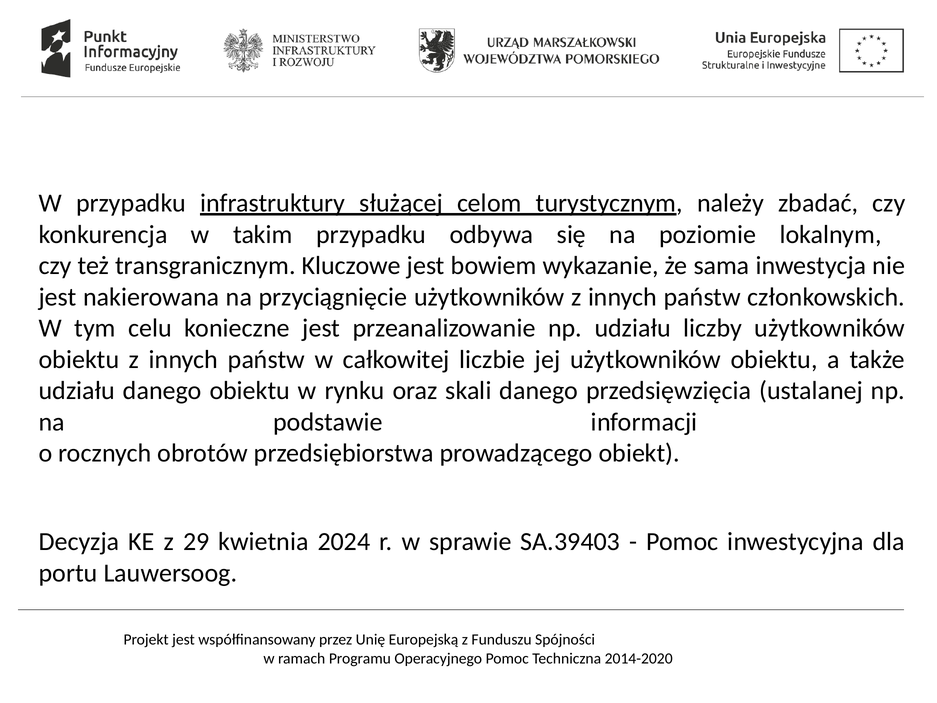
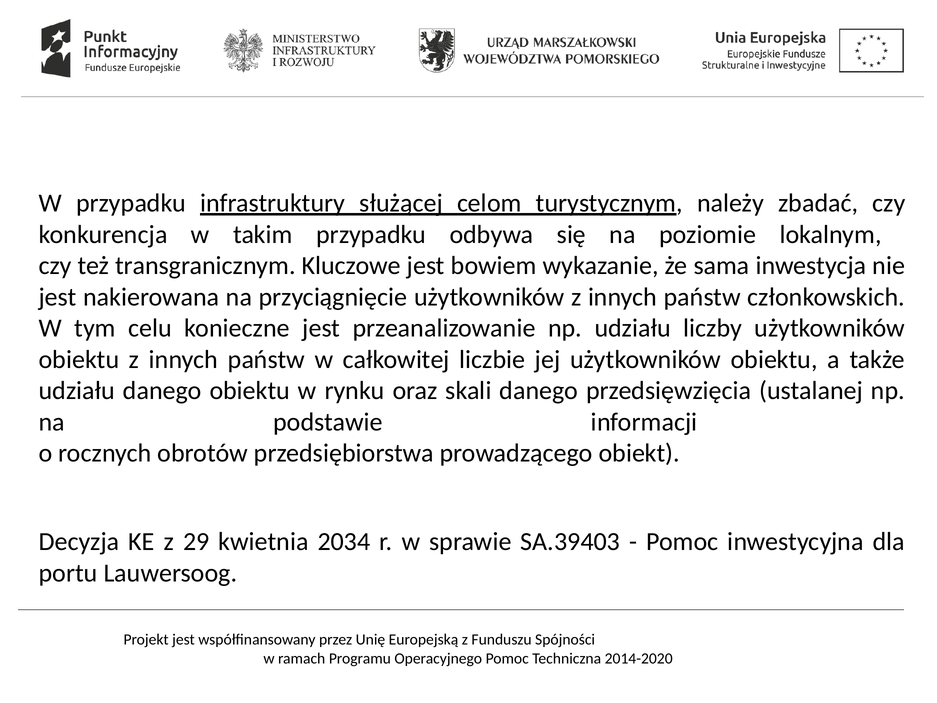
2024: 2024 -> 2034
